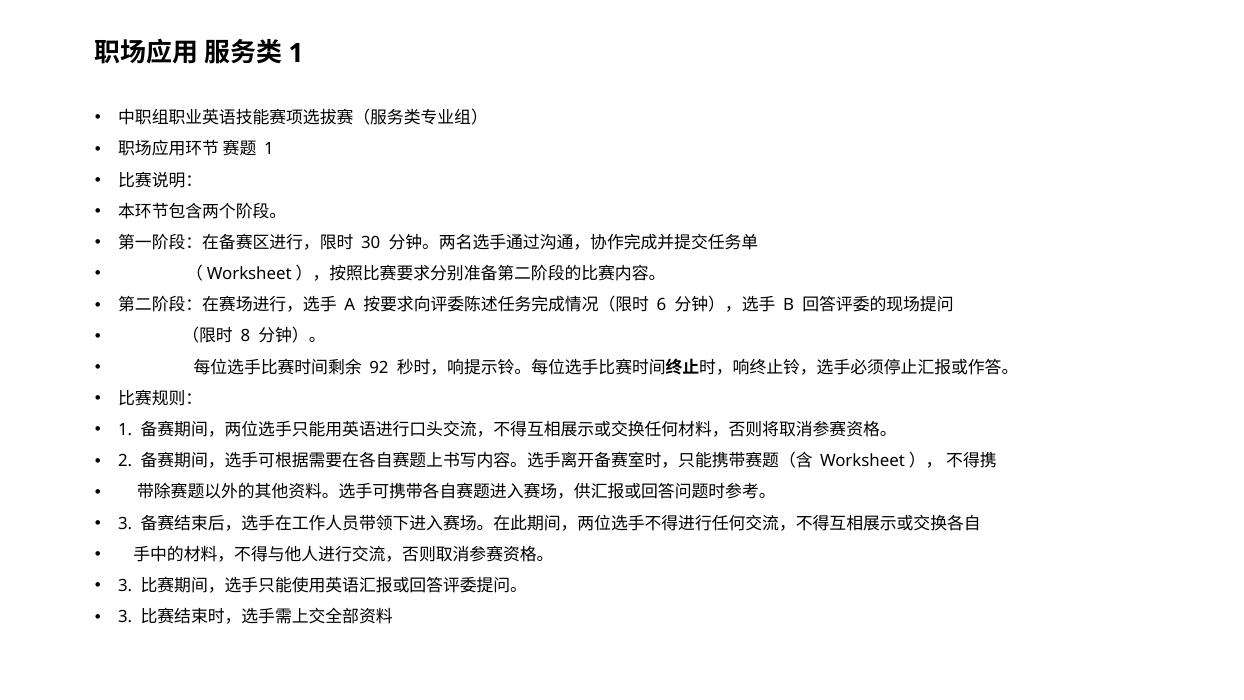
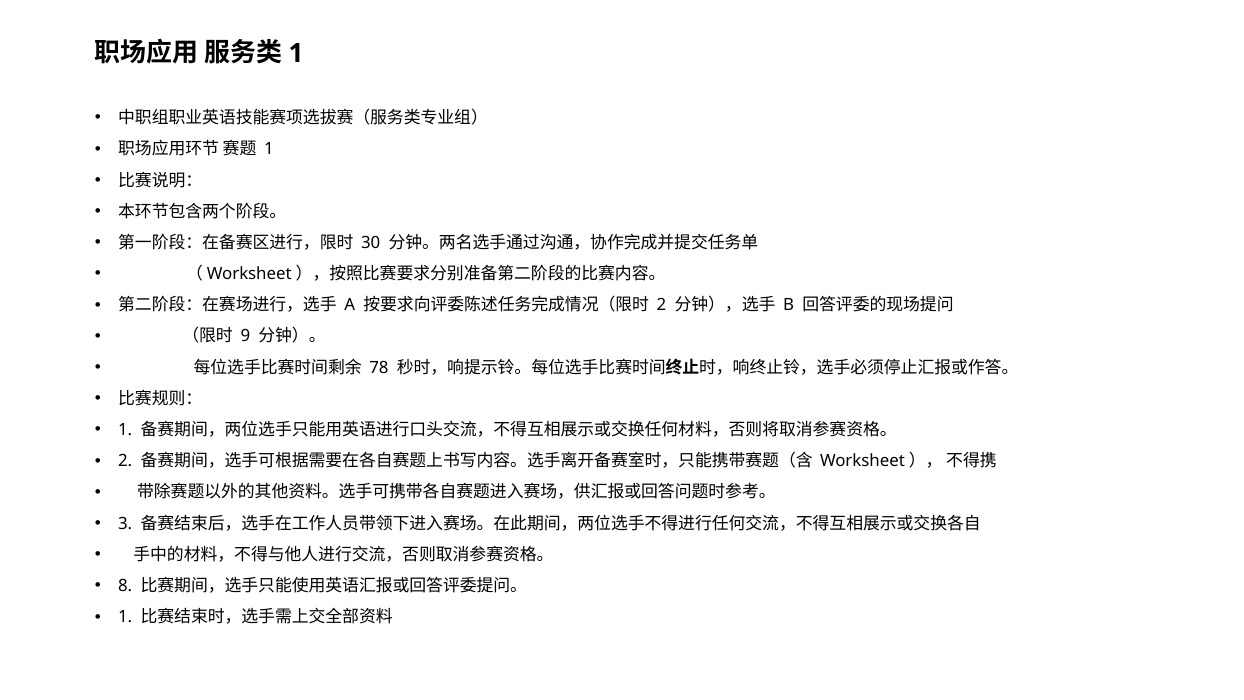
6 at (661, 305): 6 -> 2
8: 8 -> 9
92: 92 -> 78
3 at (125, 586): 3 -> 8
3 at (125, 617): 3 -> 1
